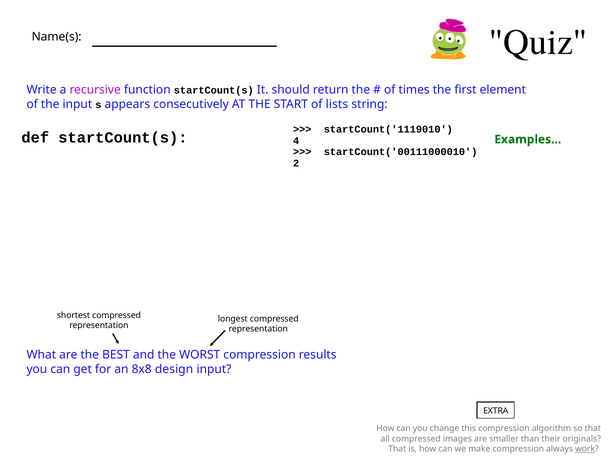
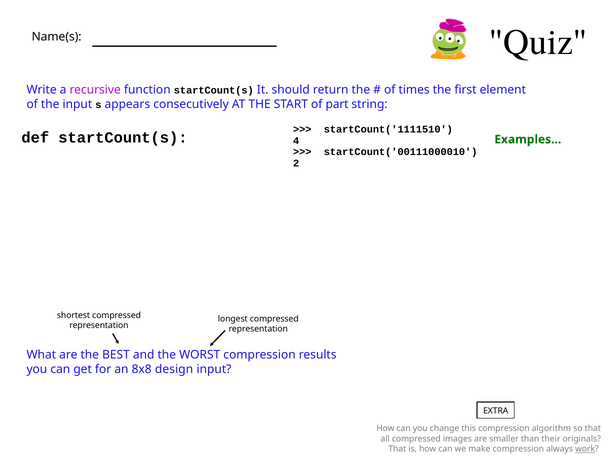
lists: lists -> part
startCount('1119010: startCount('1119010 -> startCount('1111510
